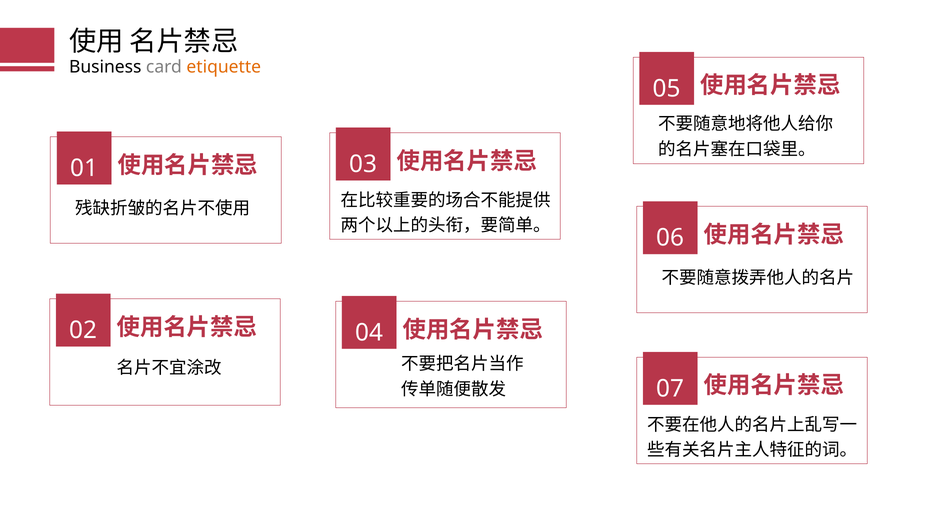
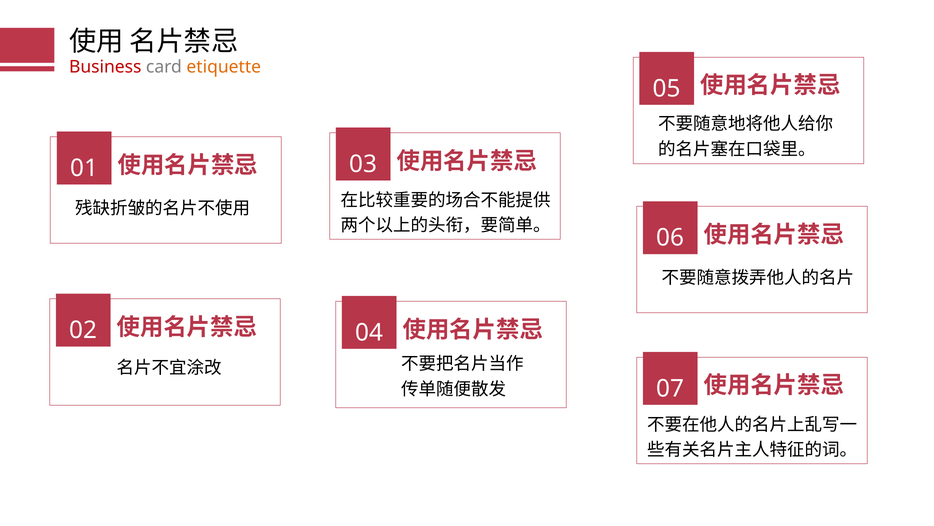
Business colour: black -> red
